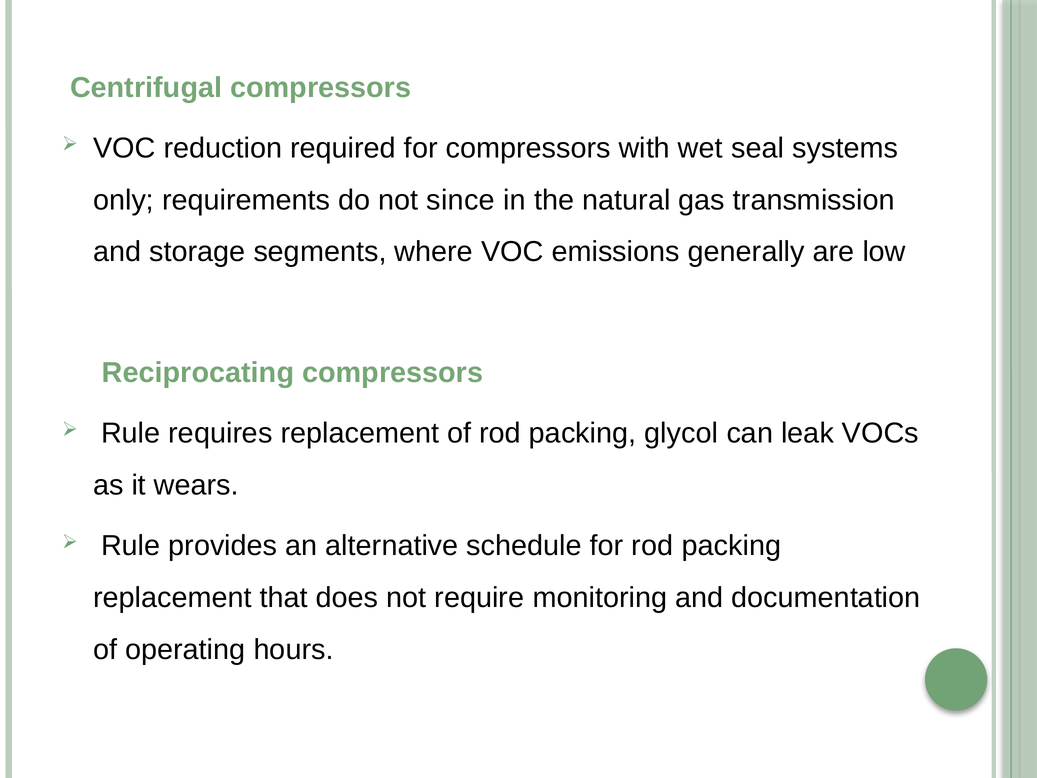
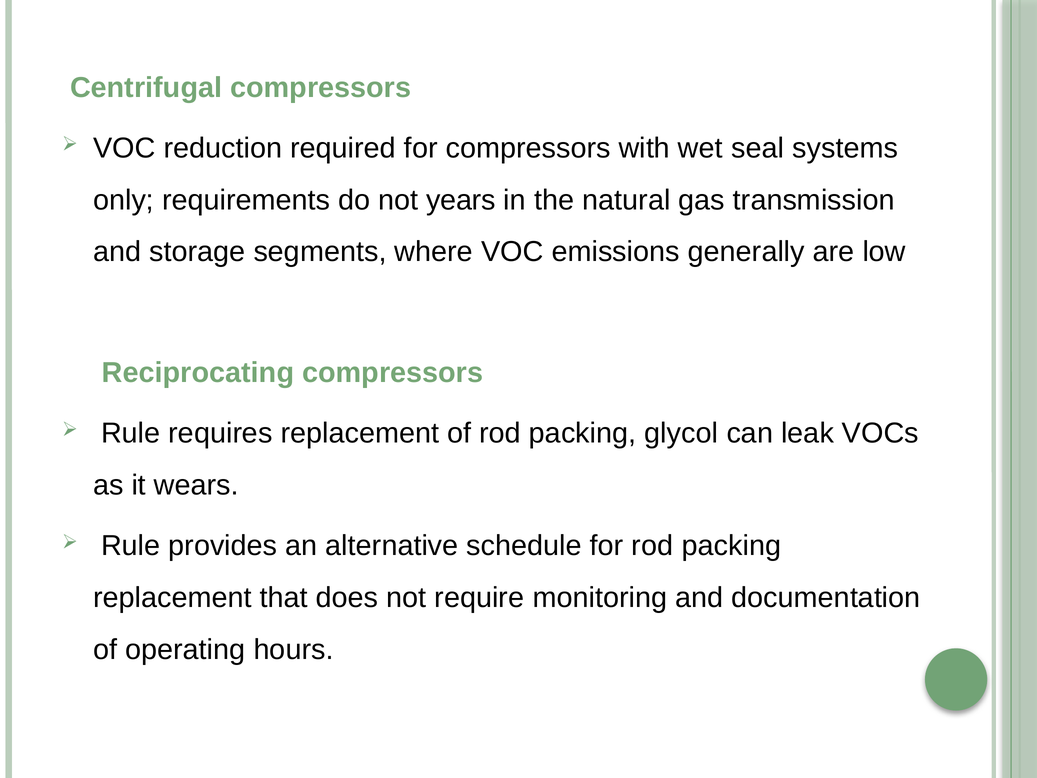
since: since -> years
